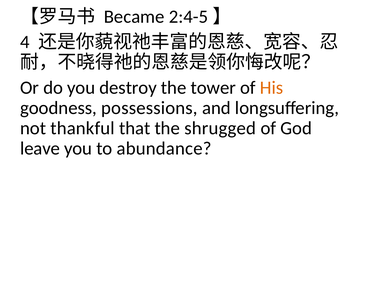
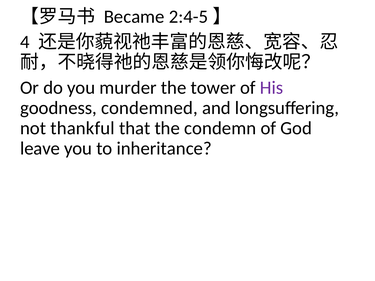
destroy: destroy -> murder
His colour: orange -> purple
possessions: possessions -> condemned
shrugged: shrugged -> condemn
abundance: abundance -> inheritance
